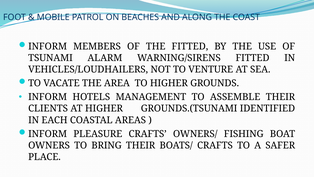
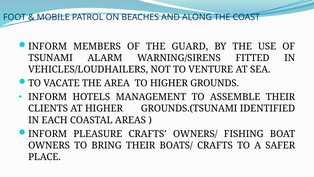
THE FITTED: FITTED -> GUARD
